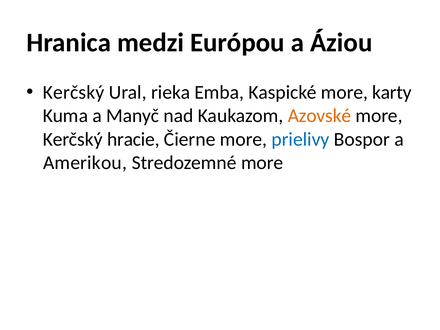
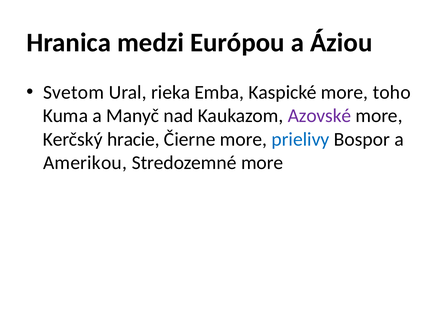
Kerčský at (74, 92): Kerčský -> Svetom
karty: karty -> toho
Azovské colour: orange -> purple
